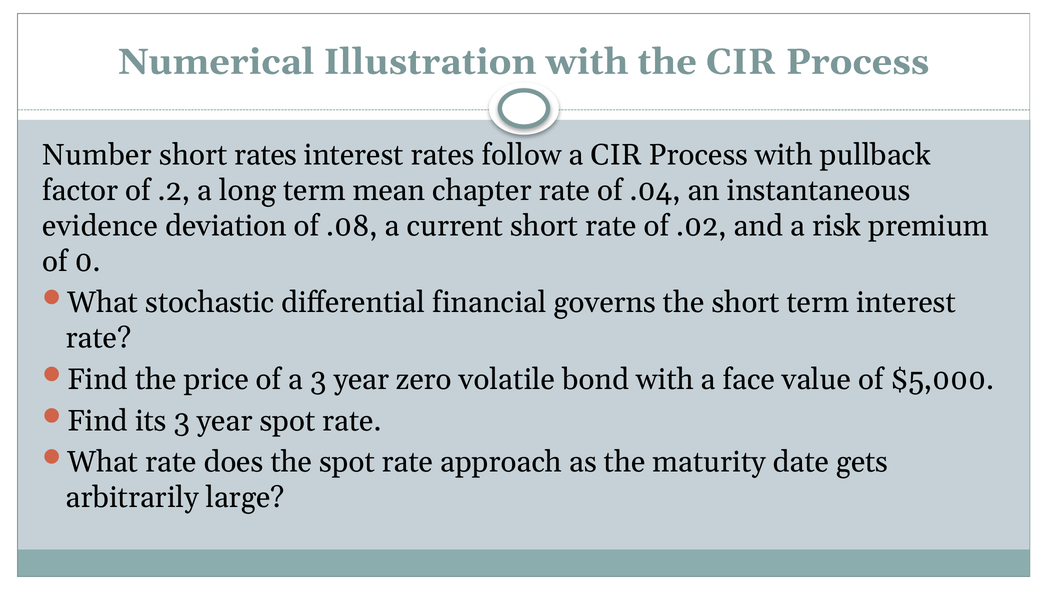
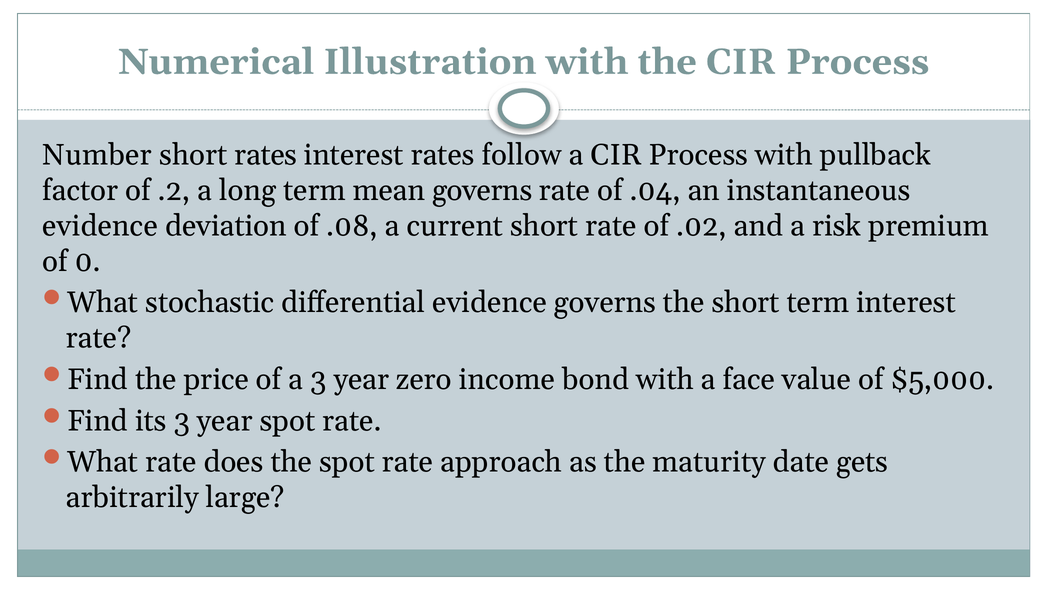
mean chapter: chapter -> governs
differential financial: financial -> evidence
volatile: volatile -> income
